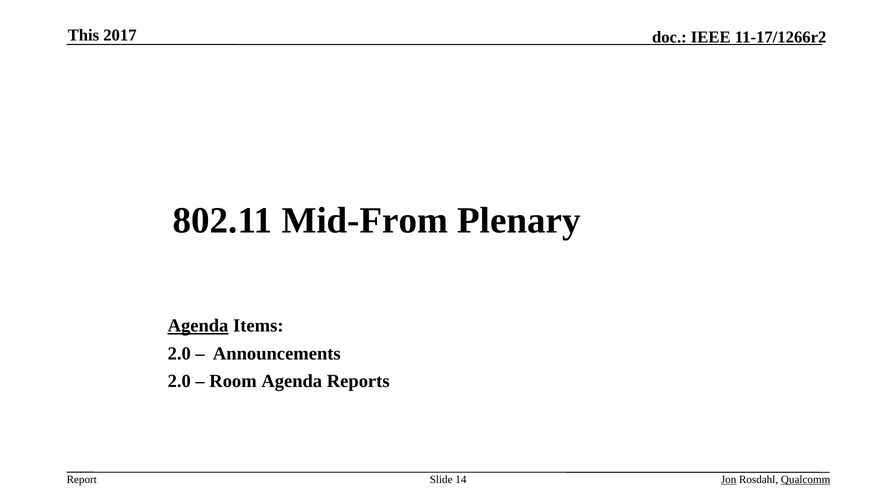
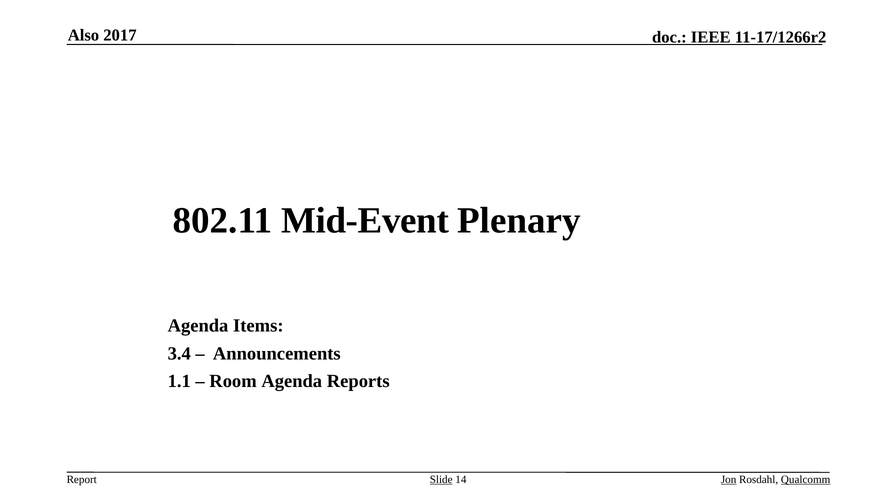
This: This -> Also
Mid-From: Mid-From -> Mid-Event
Agenda at (198, 326) underline: present -> none
2.0 at (179, 354): 2.0 -> 3.4
2.0 at (179, 381): 2.0 -> 1.1
Slide underline: none -> present
